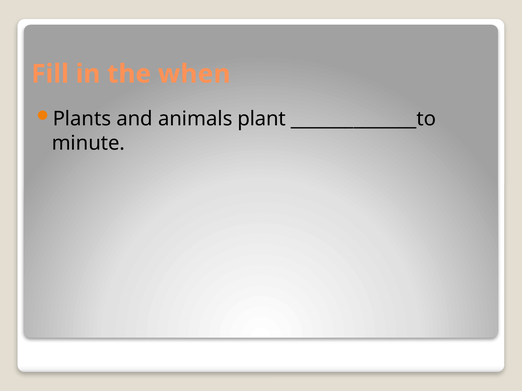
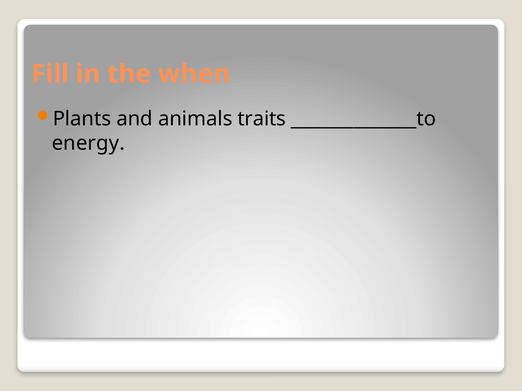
plant: plant -> traits
minute: minute -> energy
